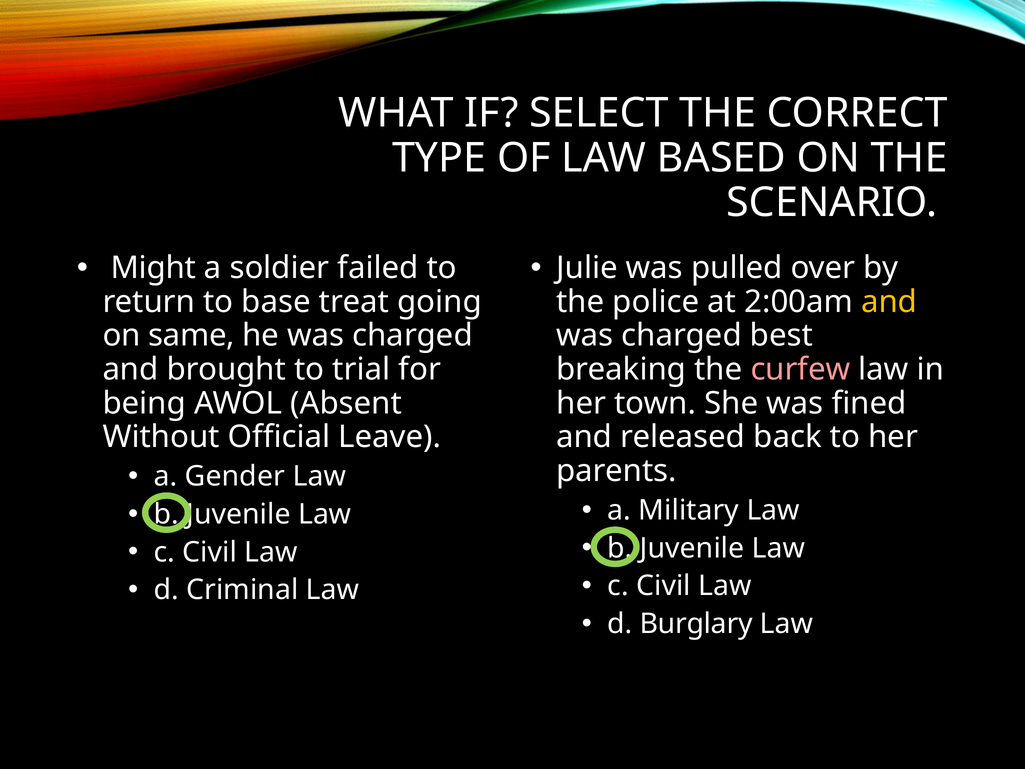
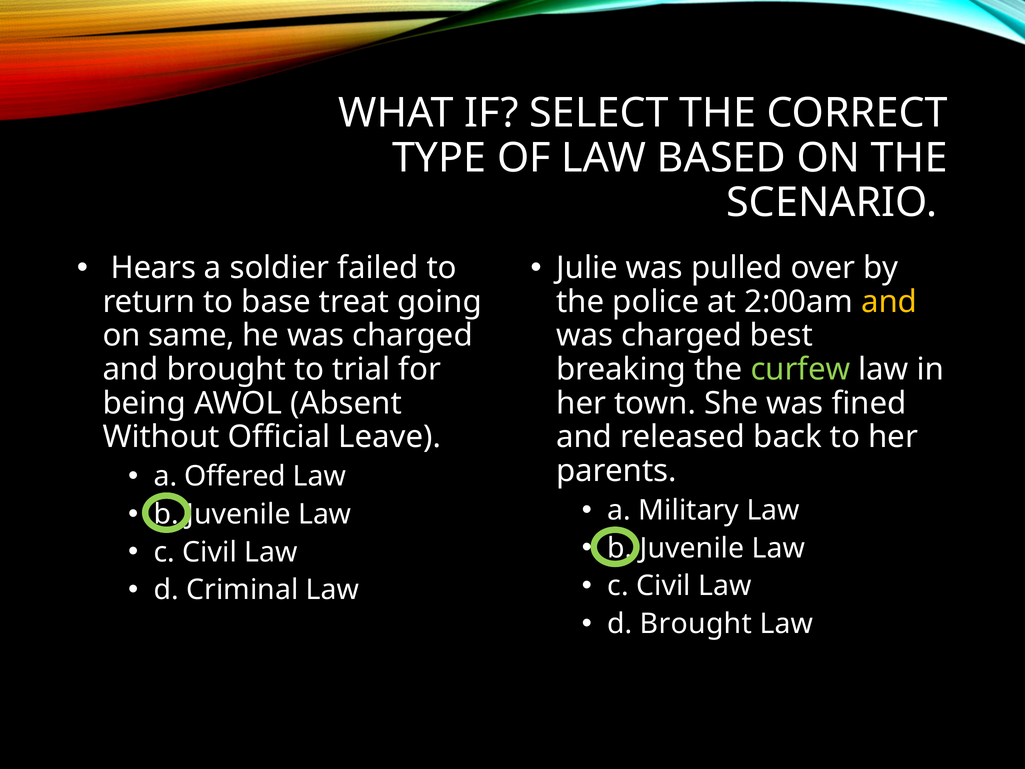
Might: Might -> Hears
curfew colour: pink -> light green
Gender: Gender -> Offered
d Burglary: Burglary -> Brought
